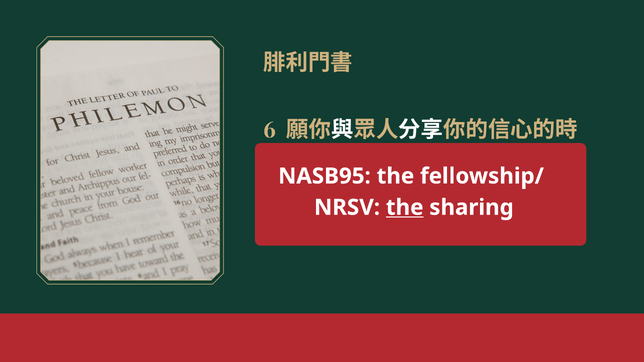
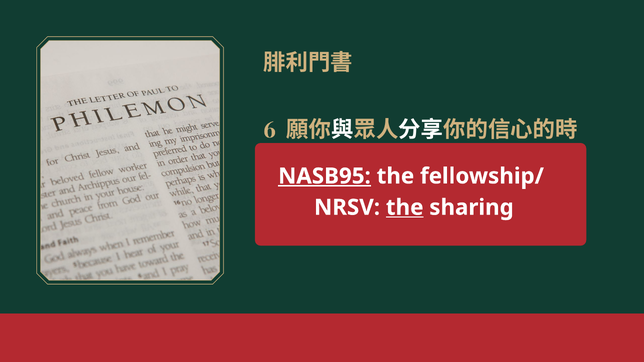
NASB95 underline: none -> present
